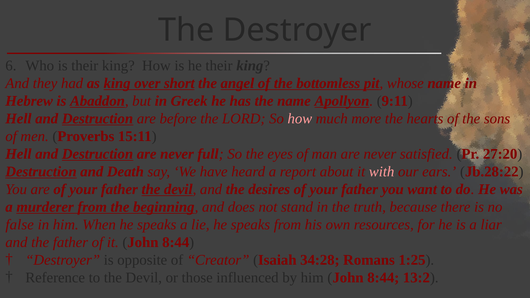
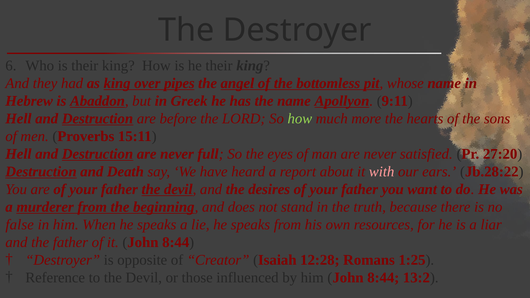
short: short -> pipes
how at (300, 119) colour: pink -> light green
34:28: 34:28 -> 12:28
